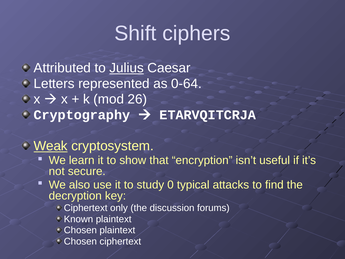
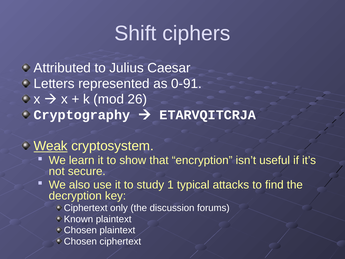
Julius underline: present -> none
0-64: 0-64 -> 0-91
0: 0 -> 1
